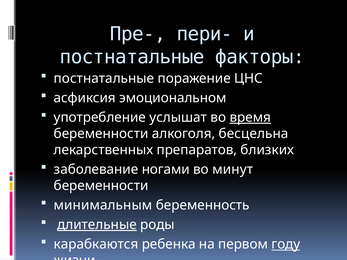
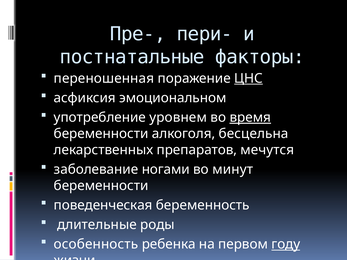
постнатальные at (104, 78): постнатальные -> переношенная
ЦНС underline: none -> present
услышат: услышат -> уровнем
близких: близких -> мечутся
минимальным: минимальным -> поведенческая
длительные underline: present -> none
карабкаются: карабкаются -> особенность
